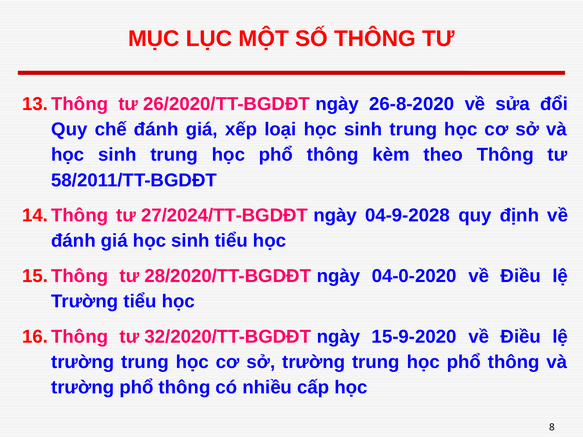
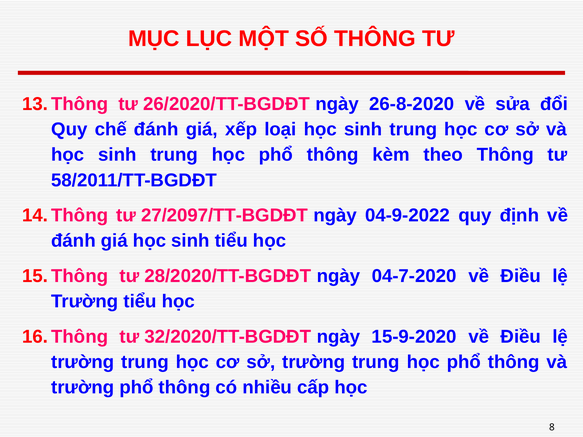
27/2024/TT-BGDĐT: 27/2024/TT-BGDĐT -> 27/2097/TT-BGDĐT
04-9-2028: 04-9-2028 -> 04-9-2022
04-0-2020: 04-0-2020 -> 04-7-2020
